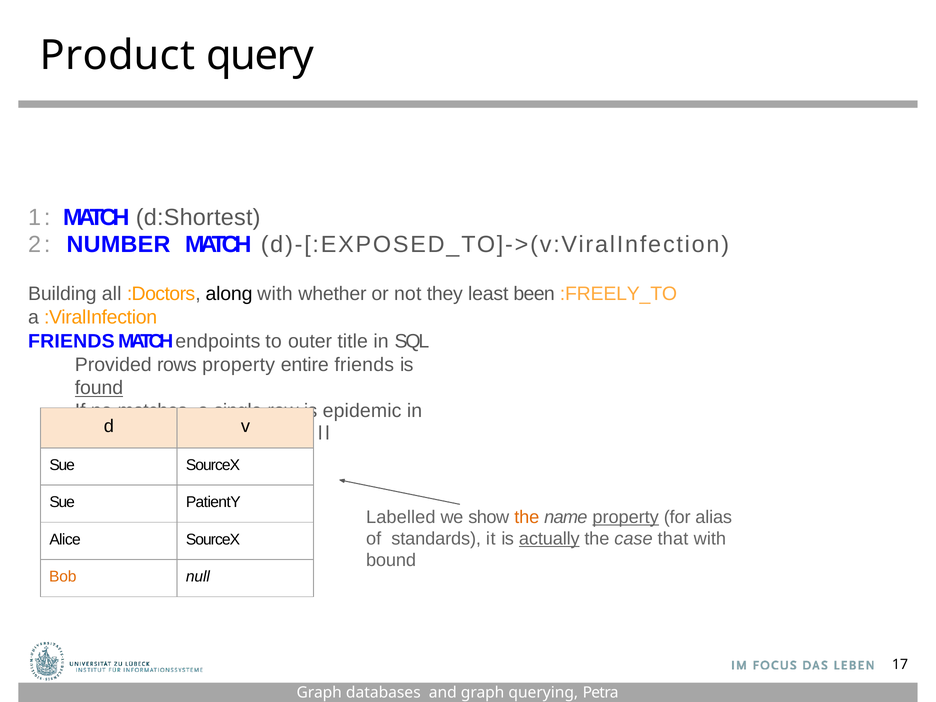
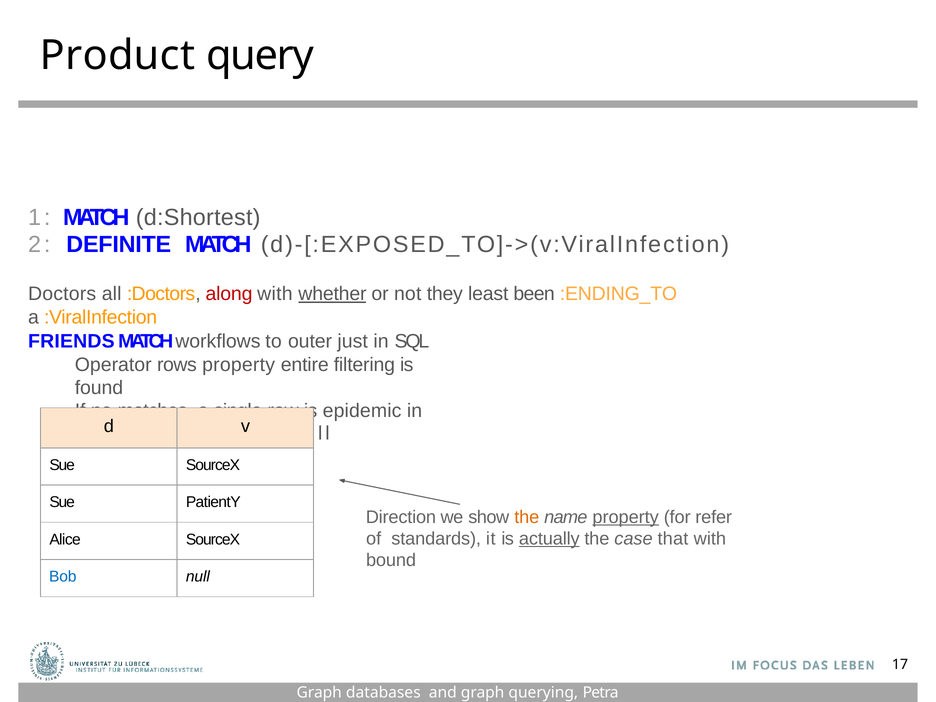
NUMBER: NUMBER -> DEFINITE
Building: Building -> Doctors
along colour: black -> red
whether underline: none -> present
:FREELY_TO: :FREELY_TO -> :ENDING_TO
endpoints: endpoints -> workflows
title: title -> just
Provided: Provided -> Operator
entire friends: friends -> filtering
found underline: present -> none
Labelled: Labelled -> Direction
alias: alias -> refer
Bob colour: orange -> blue
